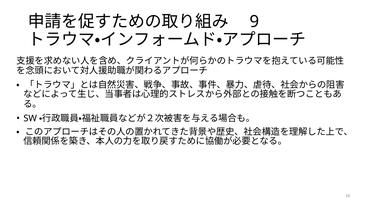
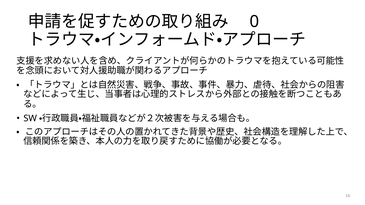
9: 9 -> 0
